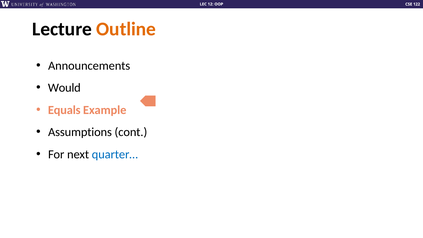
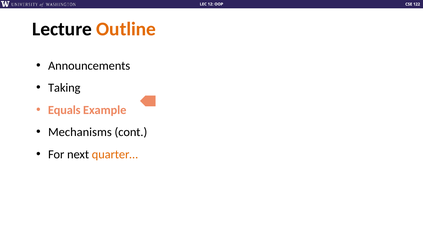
Would: Would -> Taking
Assumptions: Assumptions -> Mechanisms
quarter… colour: blue -> orange
